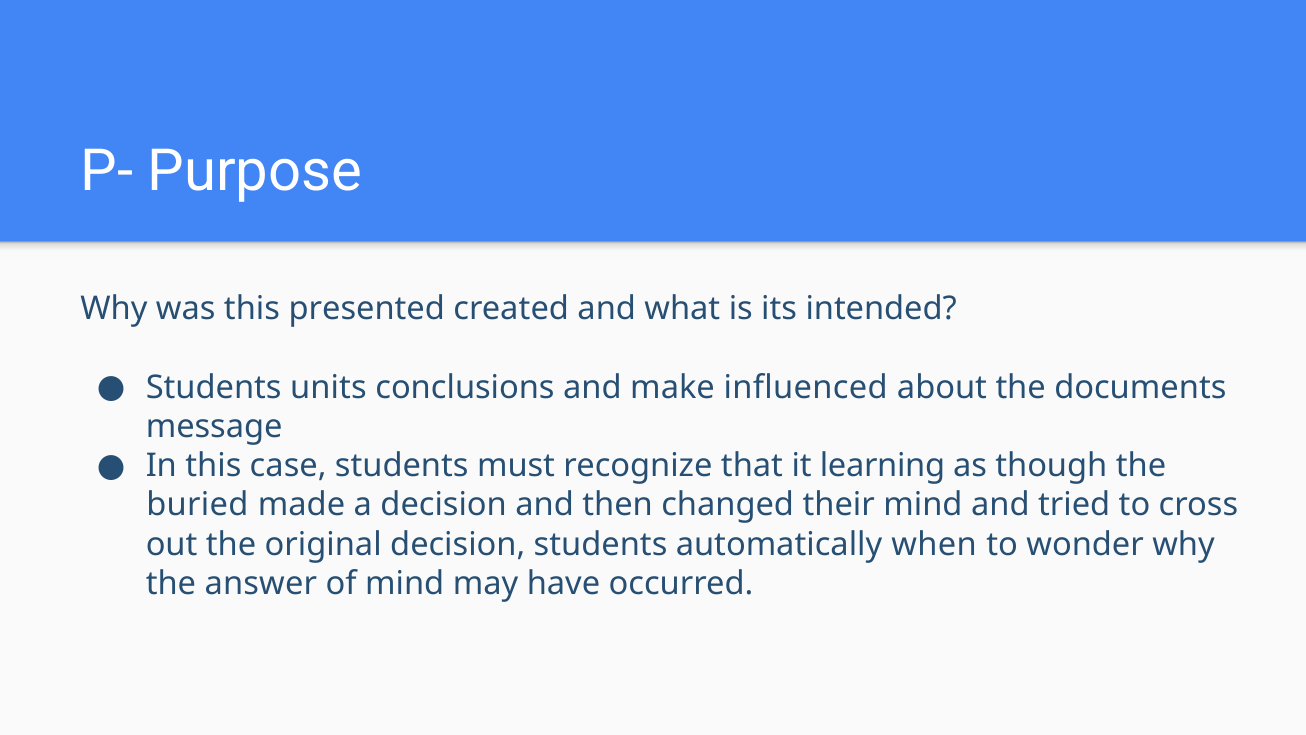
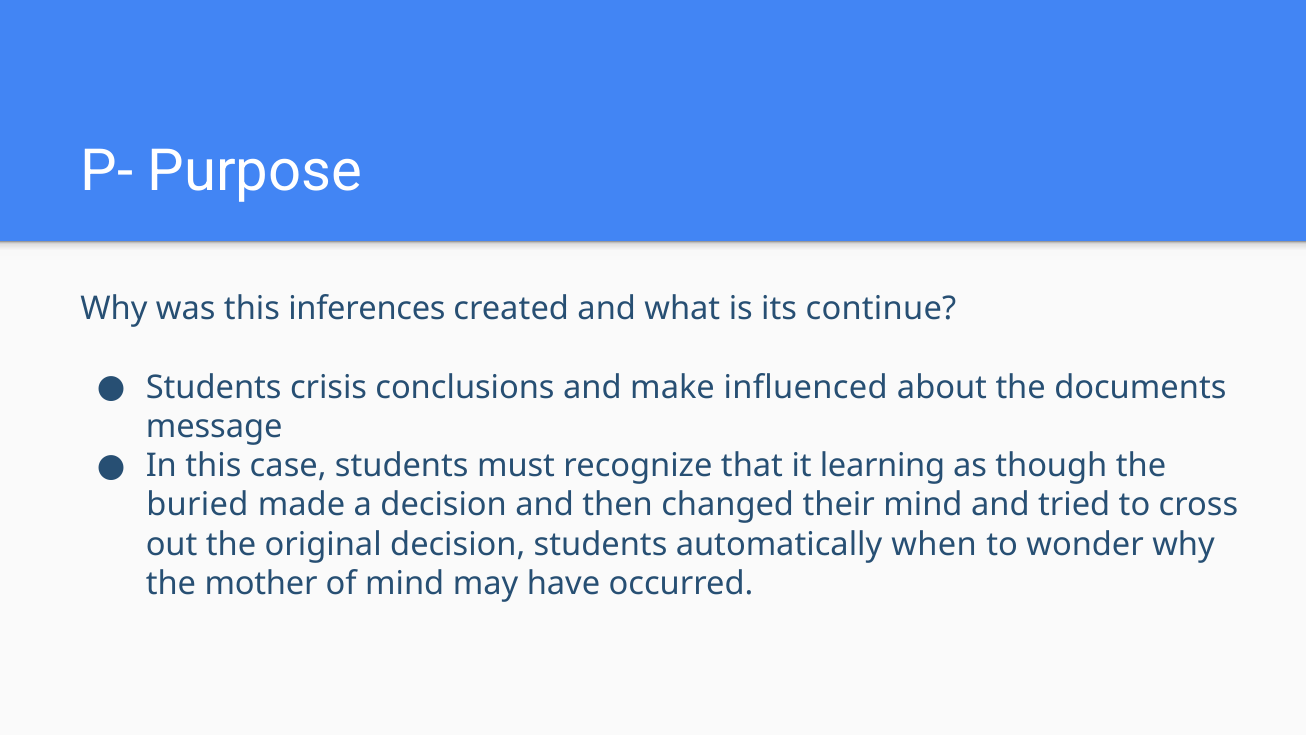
presented: presented -> inferences
intended: intended -> continue
units: units -> crisis
answer: answer -> mother
